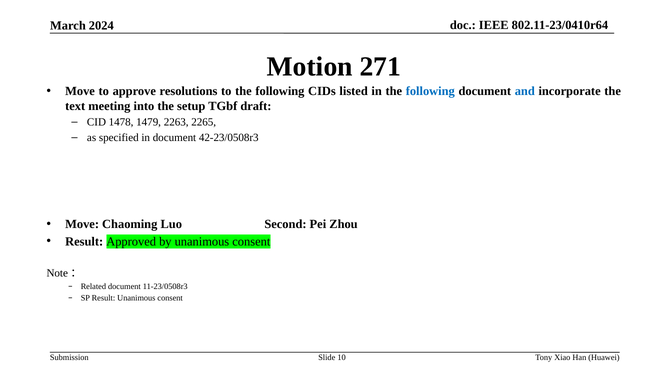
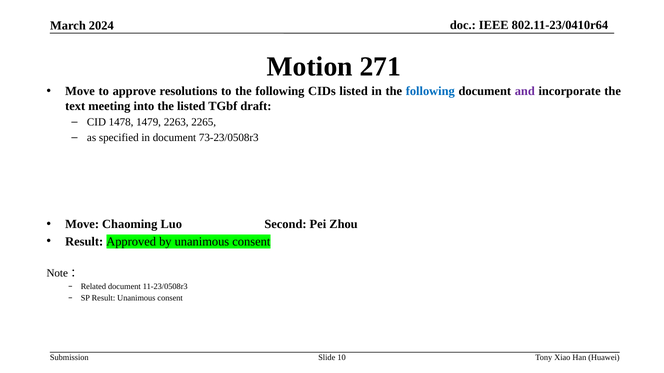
and colour: blue -> purple
the setup: setup -> listed
42-23/0508r3: 42-23/0508r3 -> 73-23/0508r3
